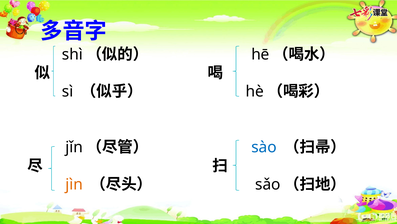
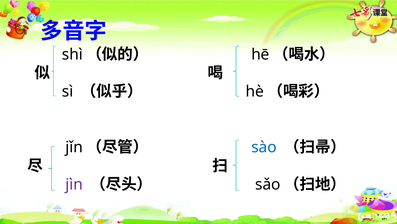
jìn colour: orange -> purple
